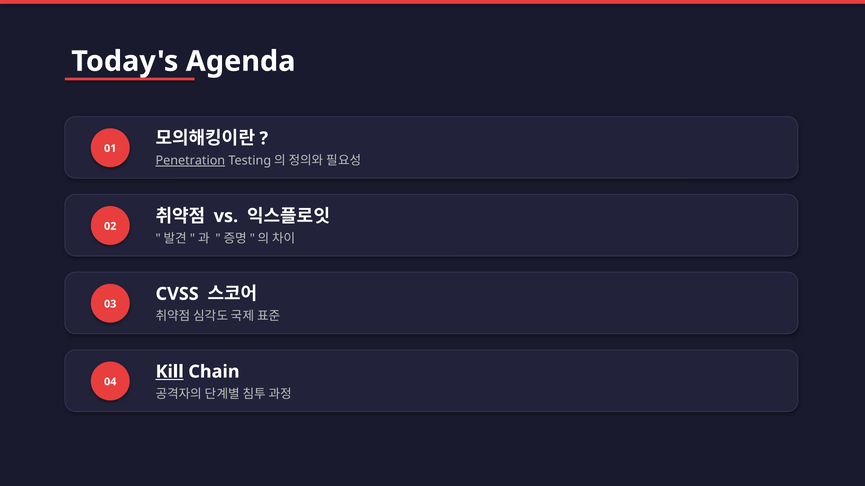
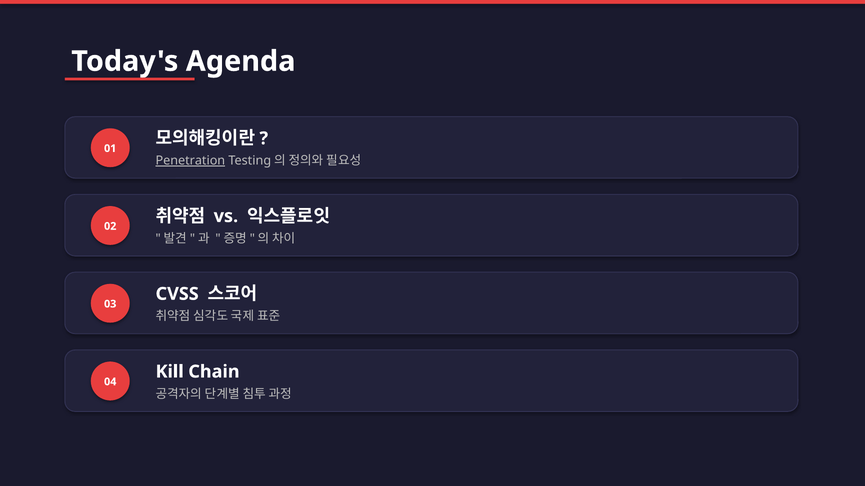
Kill underline: present -> none
